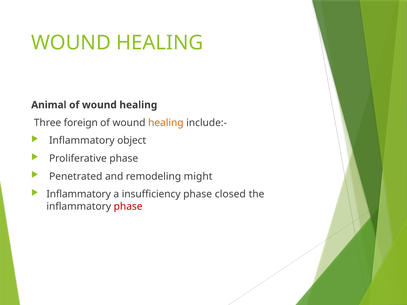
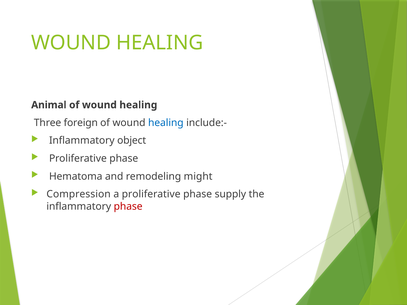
healing at (166, 123) colour: orange -> blue
Penetrated: Penetrated -> Hematoma
Inflammatory at (79, 194): Inflammatory -> Compression
a insufficiency: insufficiency -> proliferative
closed: closed -> supply
